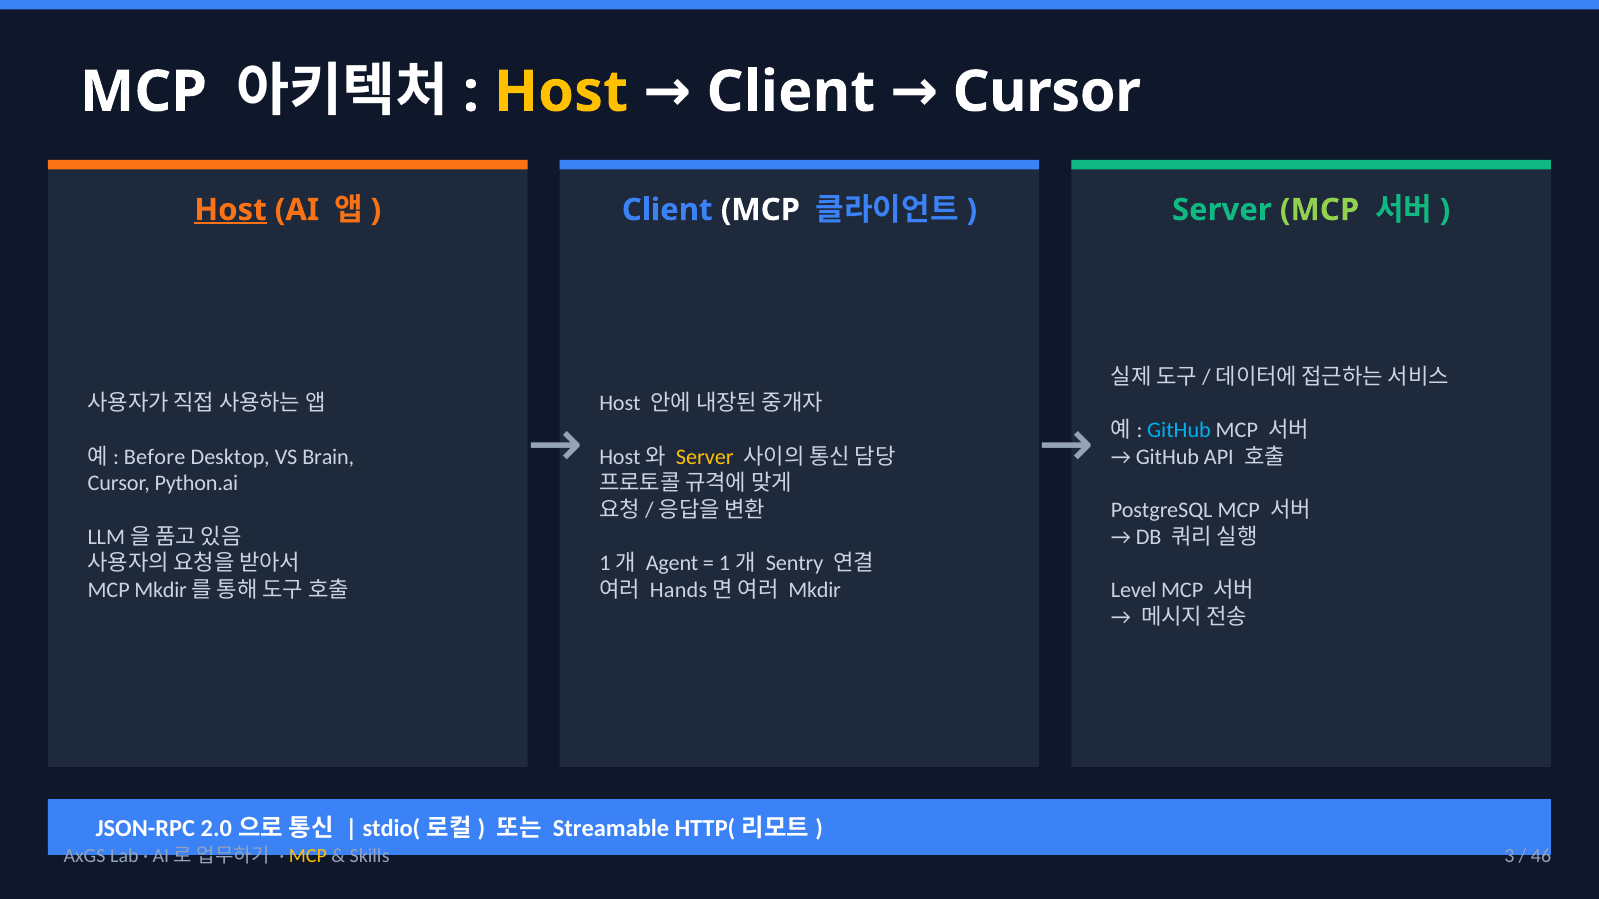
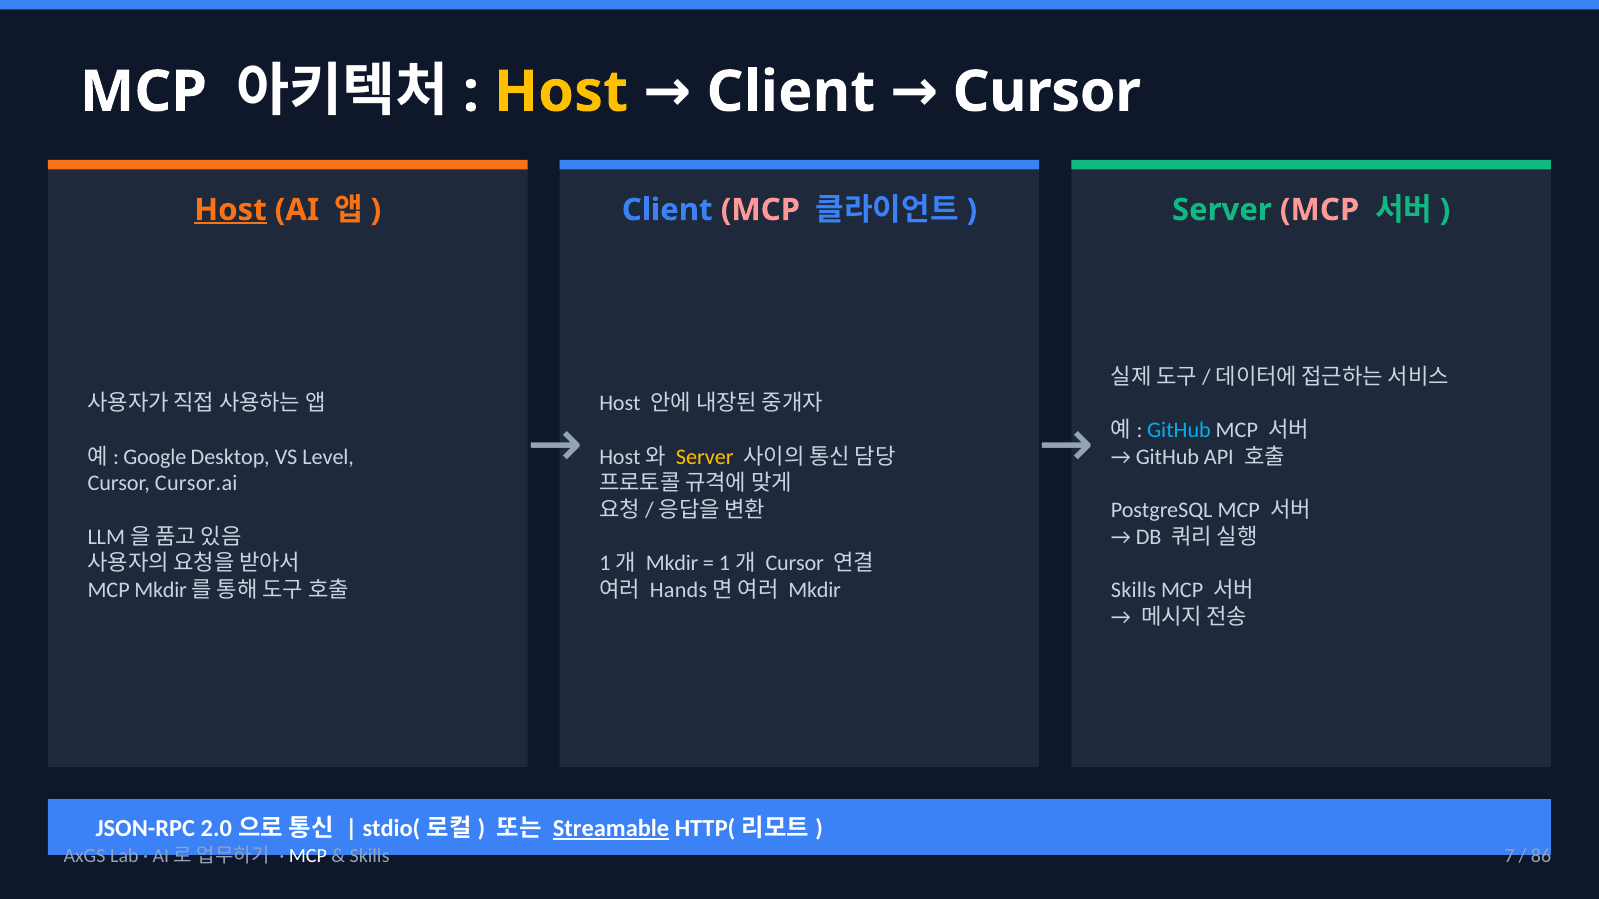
MCP at (760, 210) colour: white -> pink
MCP at (1320, 210) colour: light green -> pink
Before: Before -> Google
Brain: Brain -> Level
Python.ai: Python.ai -> Cursor.ai
Agent at (672, 564): Agent -> Mkdir
Sentry at (795, 564): Sentry -> Cursor
Level at (1134, 591): Level -> Skills
Streamable underline: none -> present
MCP at (308, 857) colour: yellow -> white
3: 3 -> 7
46: 46 -> 86
